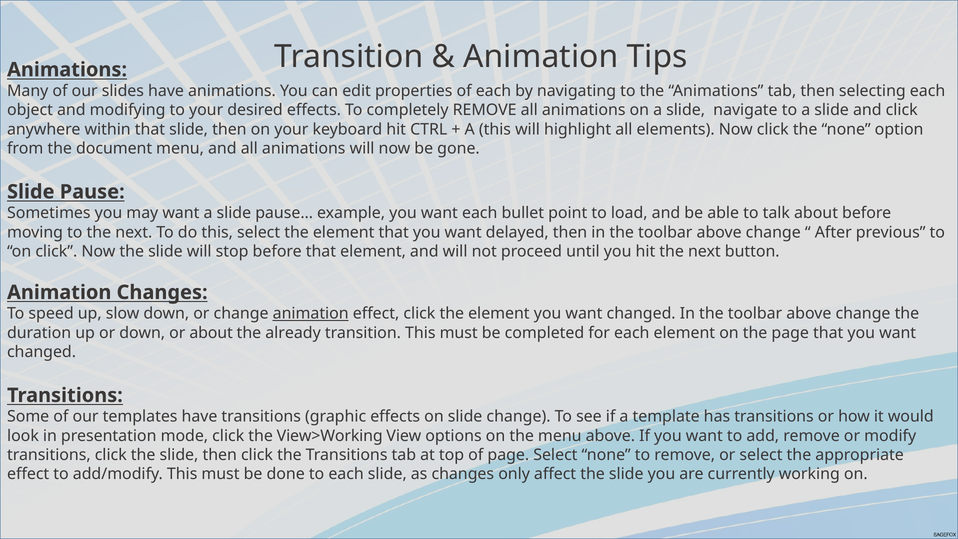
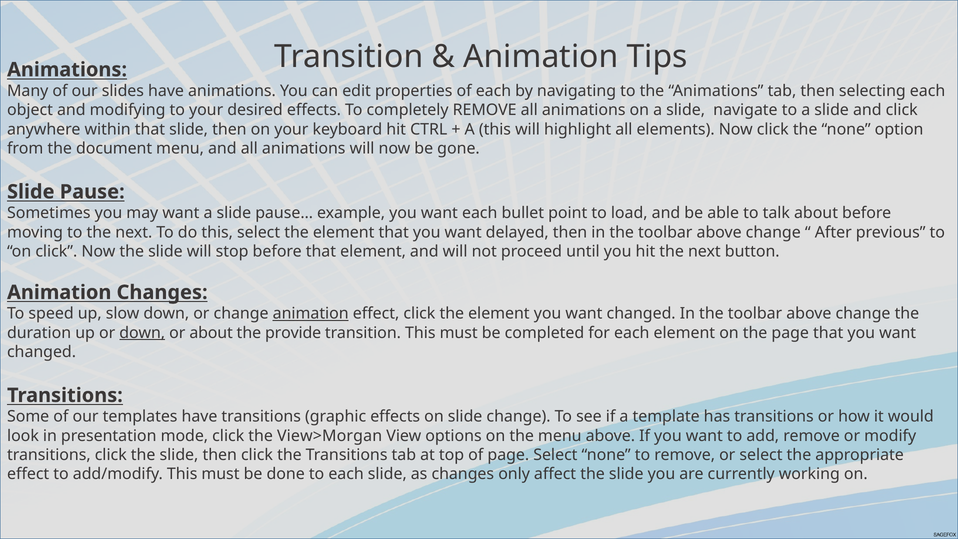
down at (142, 333) underline: none -> present
already: already -> provide
View>Working: View>Working -> View>Morgan
